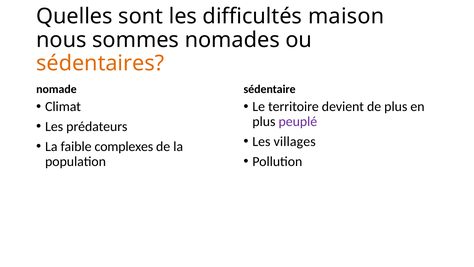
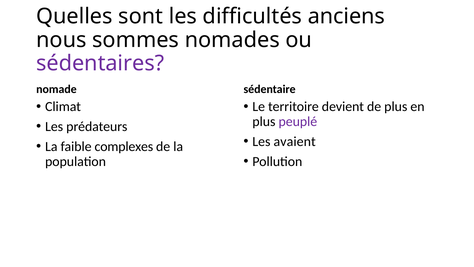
maison: maison -> anciens
sédentaires colour: orange -> purple
villages: villages -> avaient
